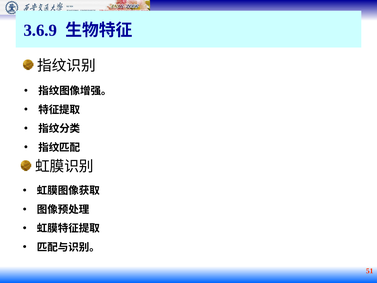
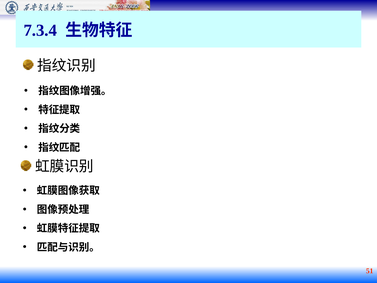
3.6.9: 3.6.9 -> 7.3.4
